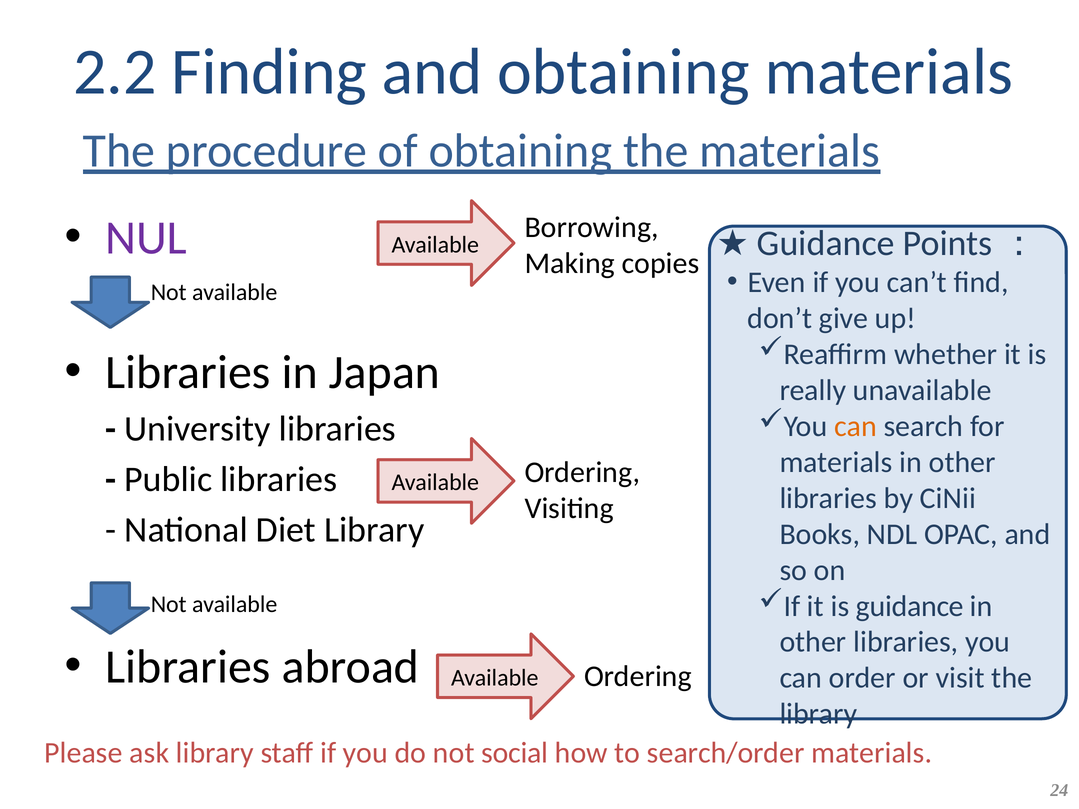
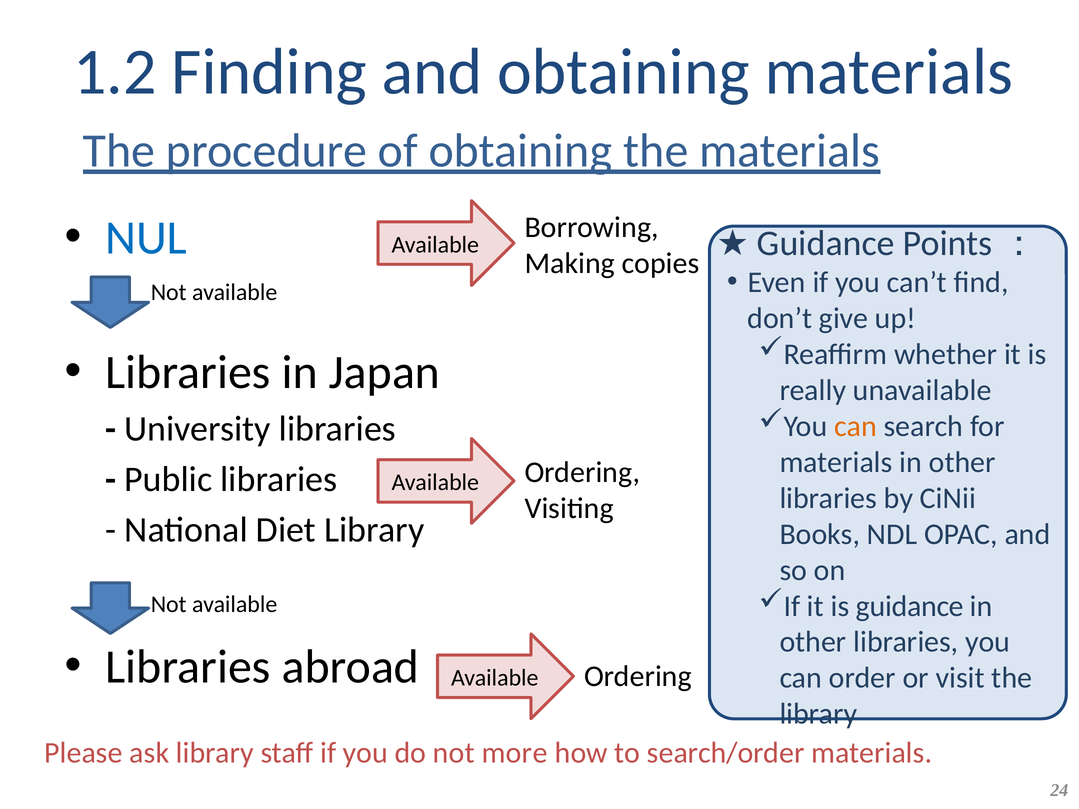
2.2: 2.2 -> 1.2
NUL colour: purple -> blue
social: social -> more
